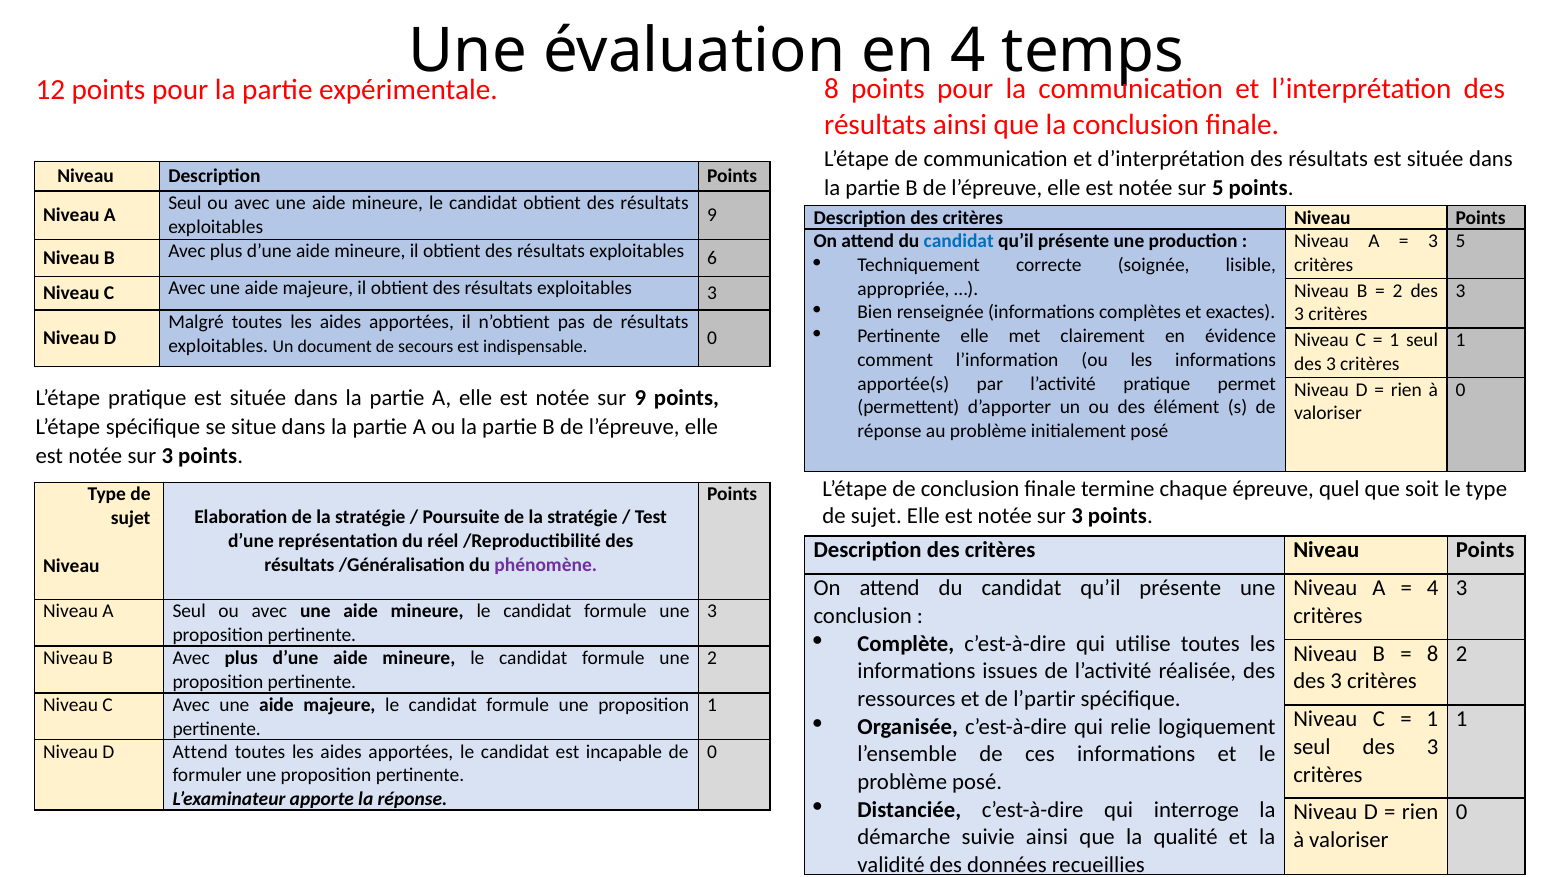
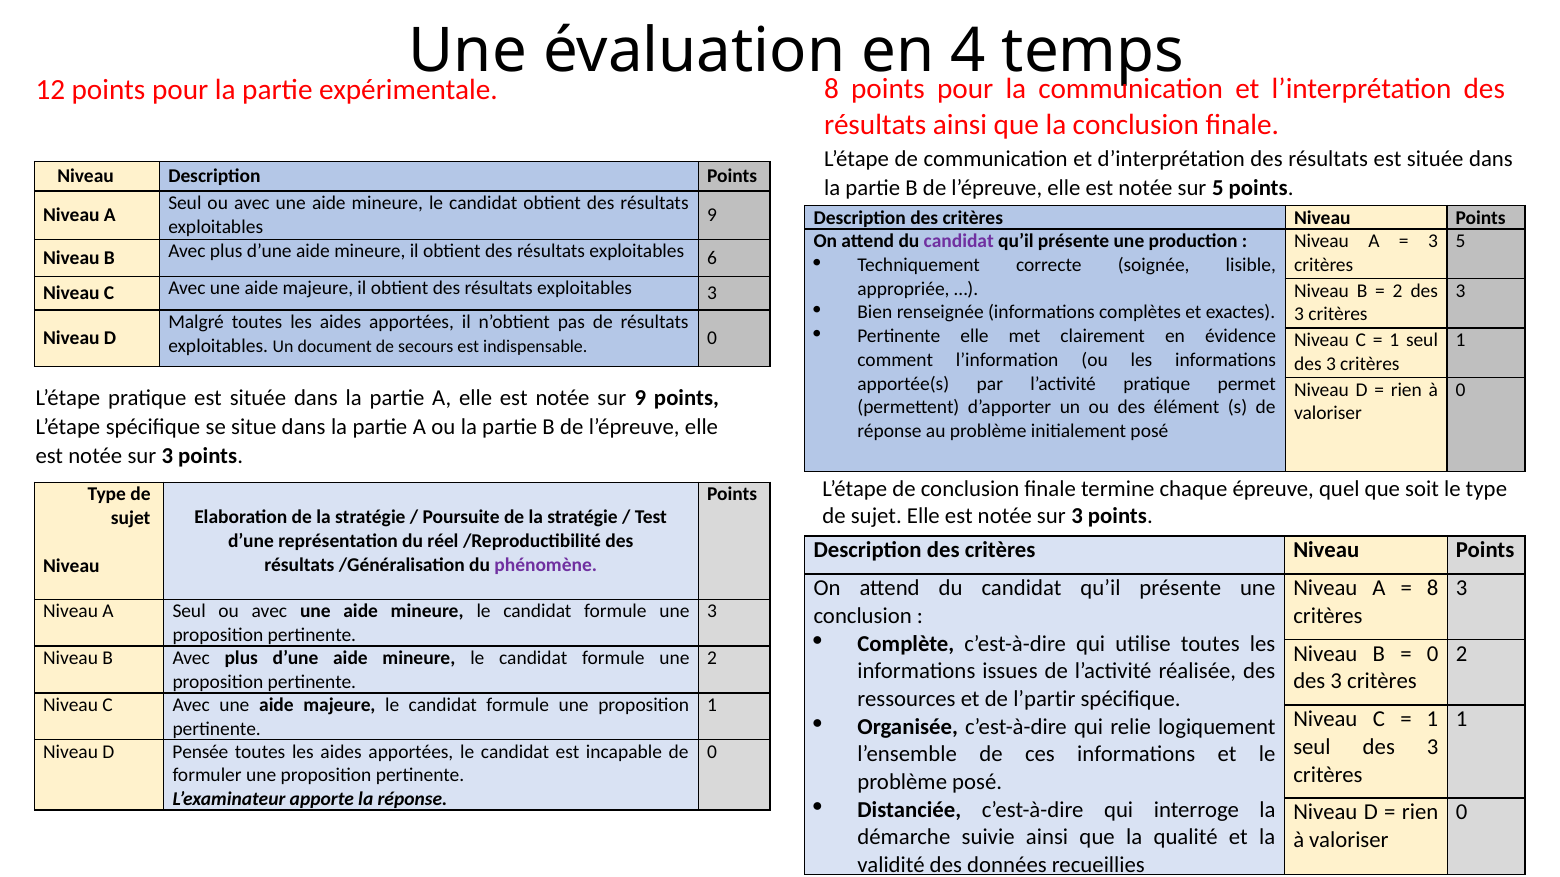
candidat at (959, 241) colour: blue -> purple
4 at (1433, 588): 4 -> 8
8 at (1433, 654): 8 -> 0
D Attend: Attend -> Pensée
